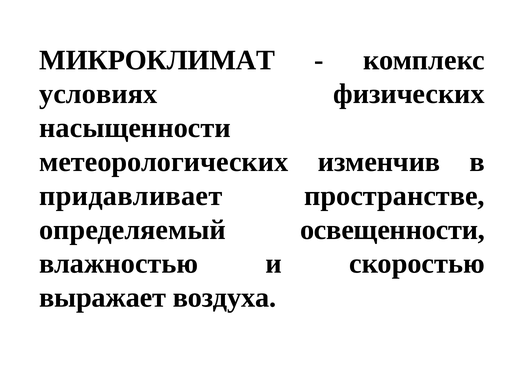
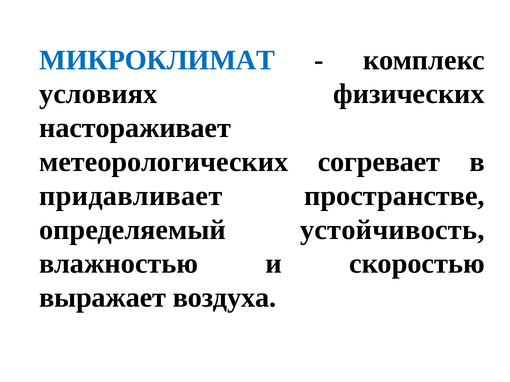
МИКРОКЛИМАТ colour: black -> blue
насыщенности: насыщенности -> настораживает
изменчив: изменчив -> согревает
освещенности: освещенности -> устойчивость
